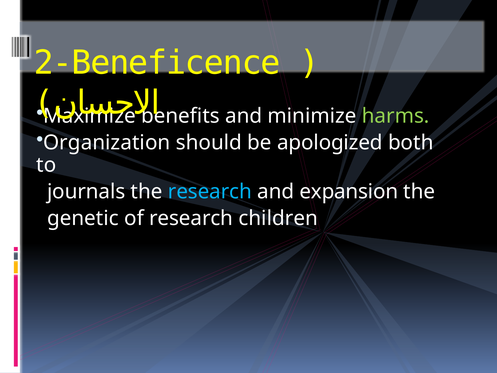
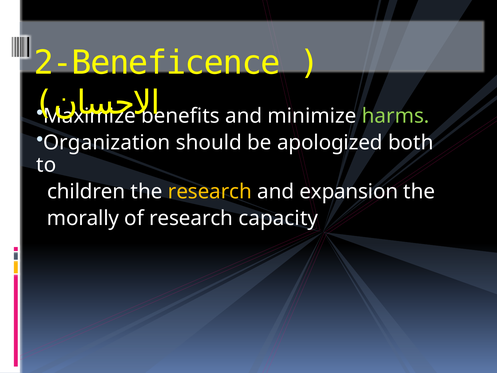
journals: journals -> children
research at (210, 192) colour: light blue -> yellow
genetic: genetic -> morally
children: children -> capacity
